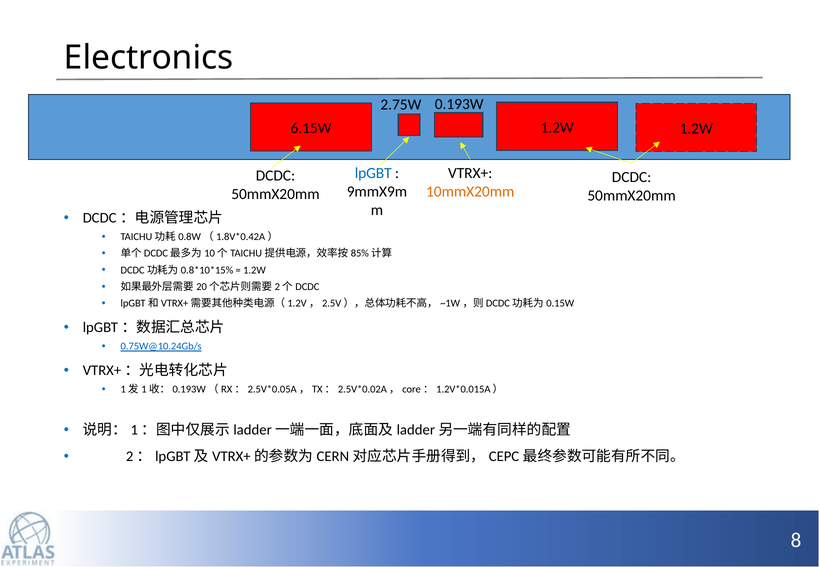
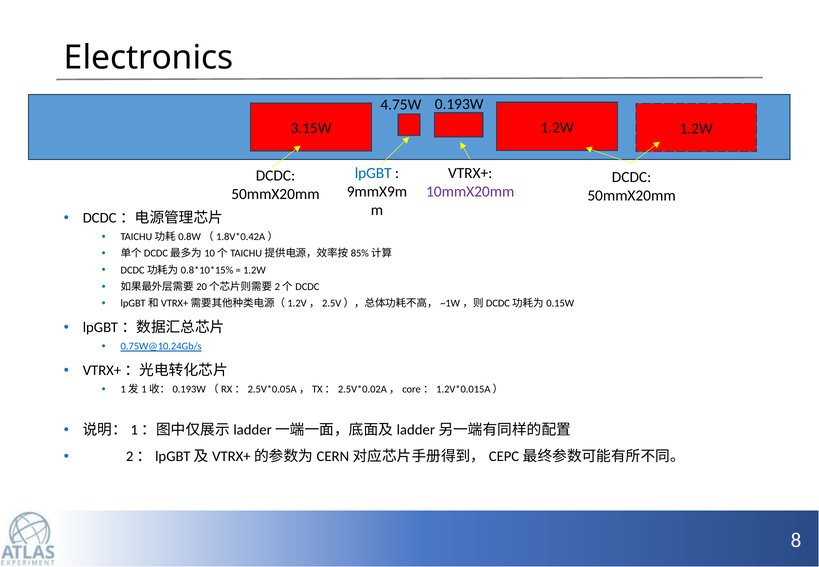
2.75W: 2.75W -> 4.75W
6.15W: 6.15W -> 3.15W
10mmX20mm colour: orange -> purple
